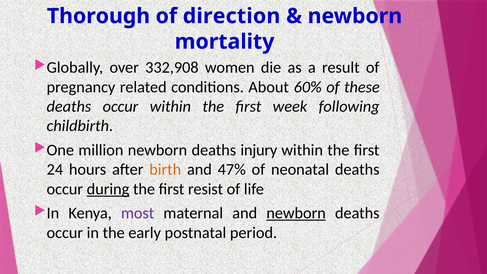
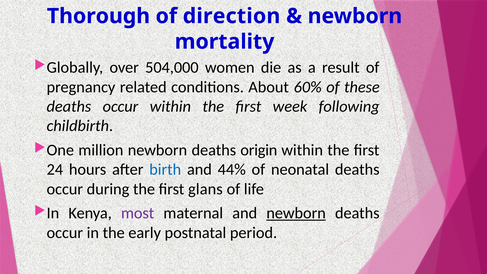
332,908: 332,908 -> 504,000
injury: injury -> origin
birth colour: orange -> blue
47%: 47% -> 44%
during underline: present -> none
resist: resist -> glans
